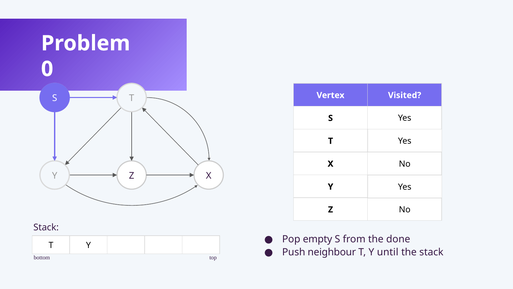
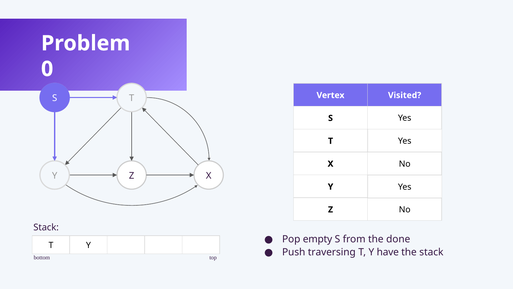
neighbour: neighbour -> traversing
until: until -> have
